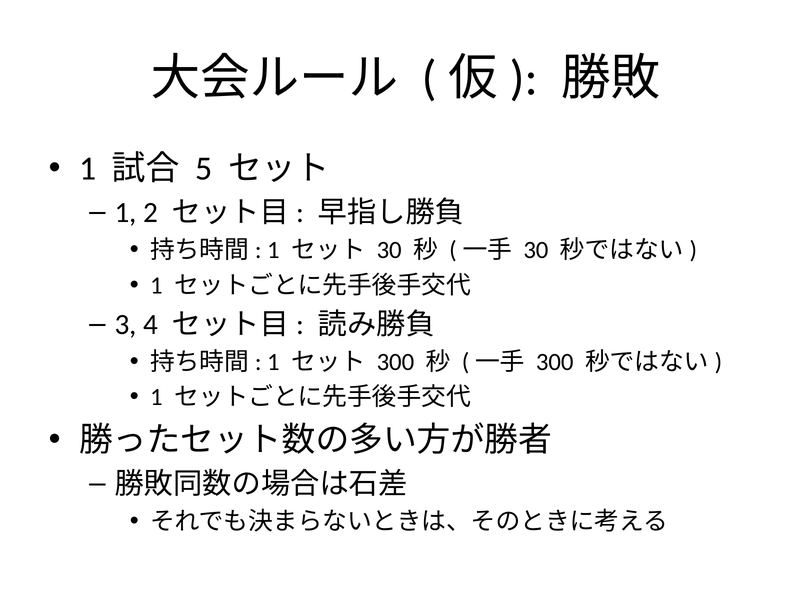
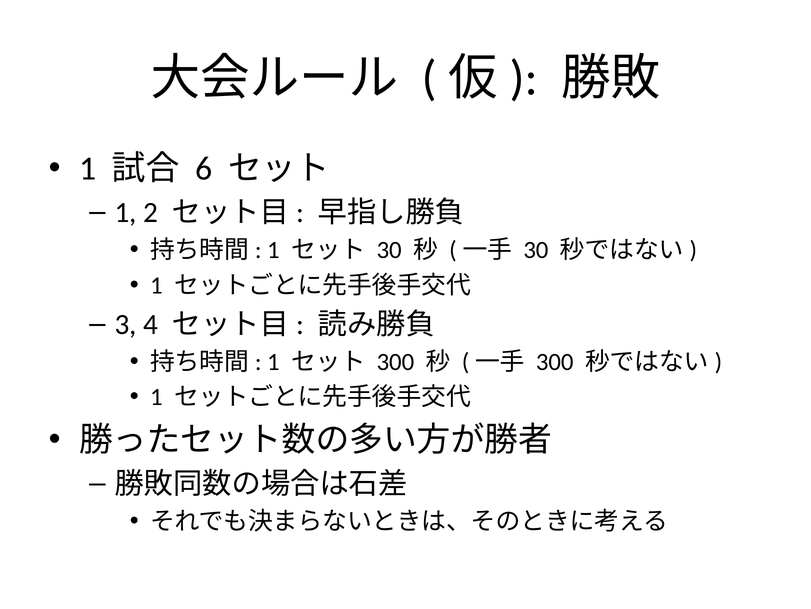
5: 5 -> 6
